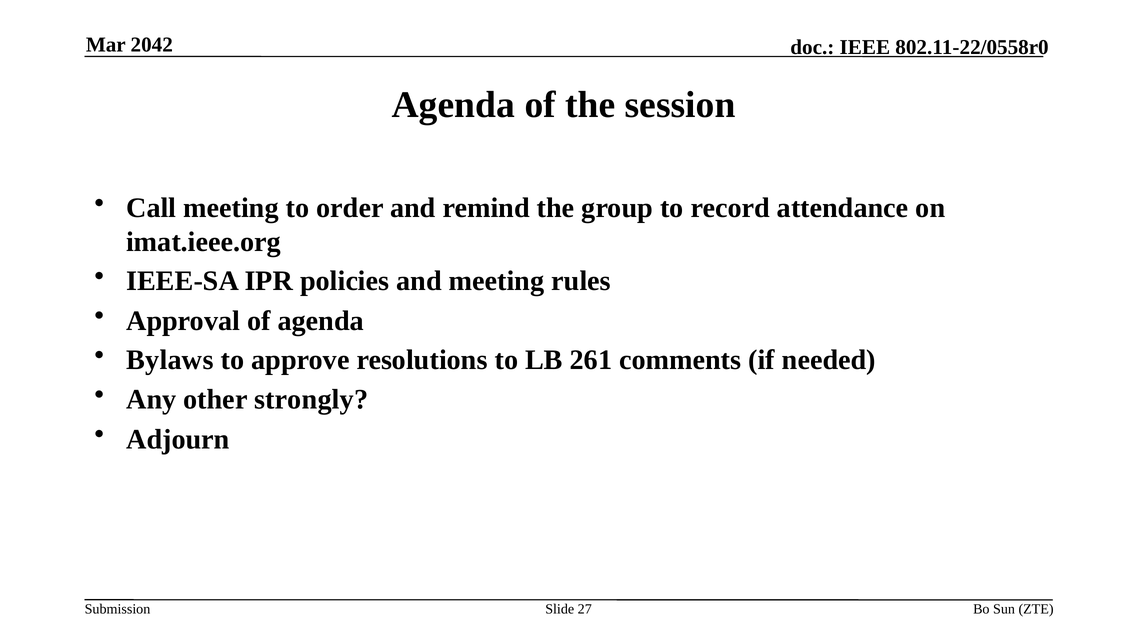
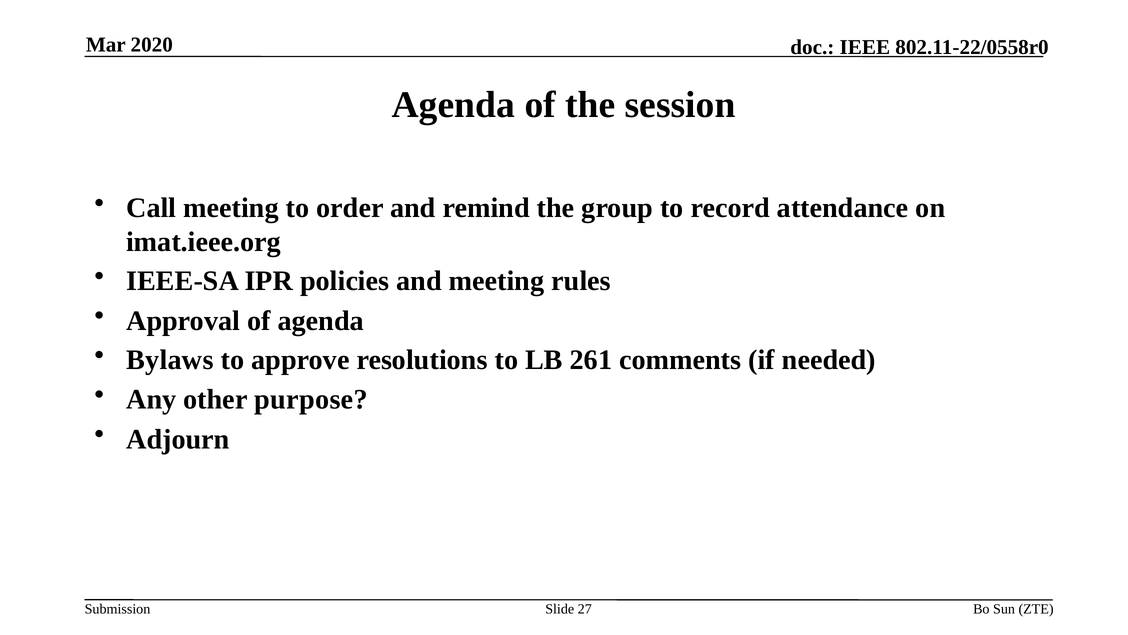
2042: 2042 -> 2020
strongly: strongly -> purpose
